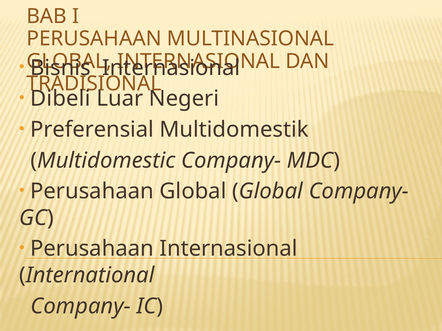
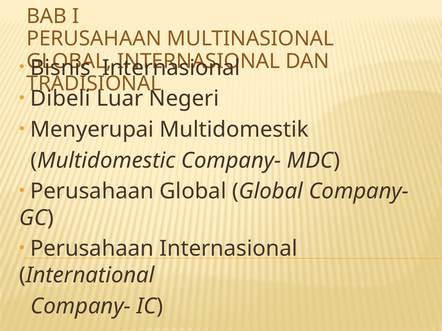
Preferensial: Preferensial -> Menyerupai
